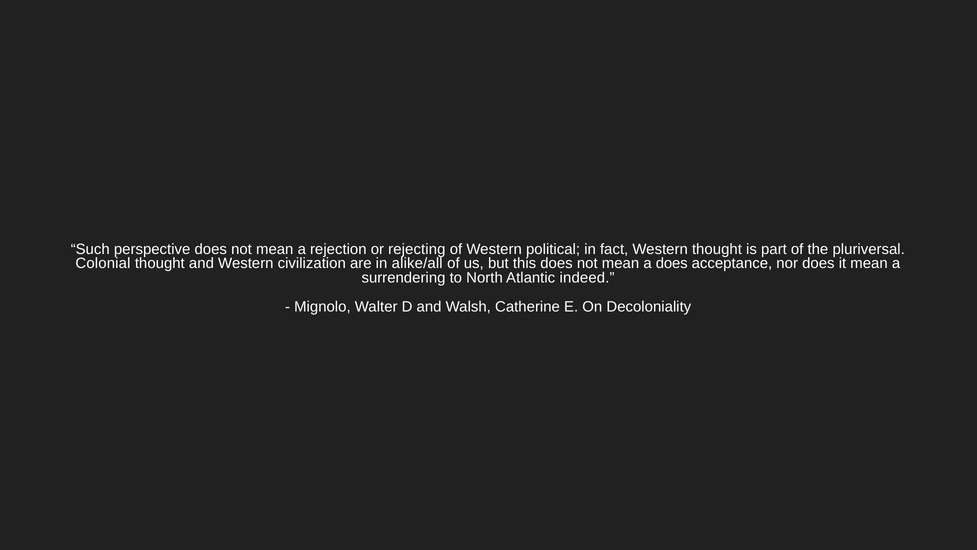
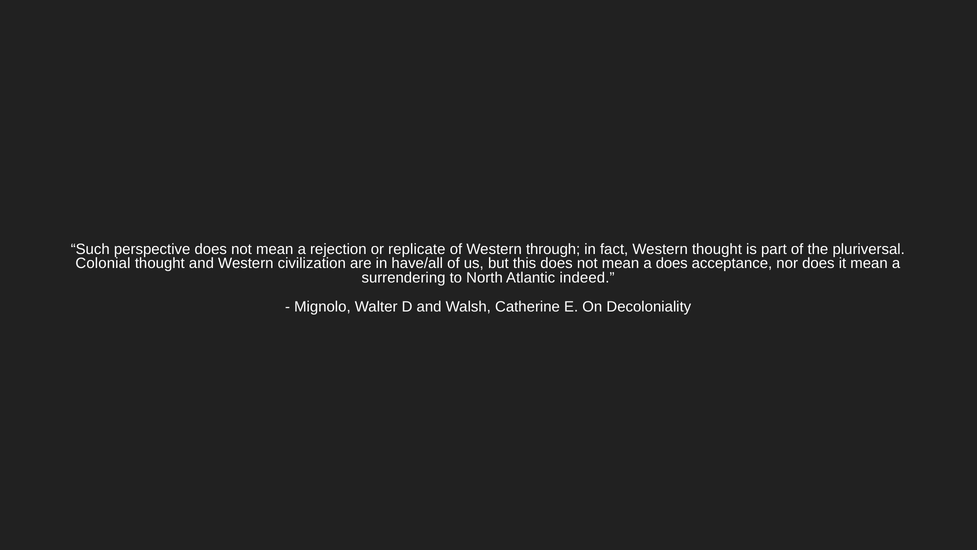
rejecting: rejecting -> replicate
political: political -> through
alike/all: alike/all -> have/all
